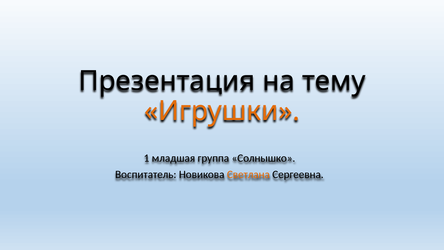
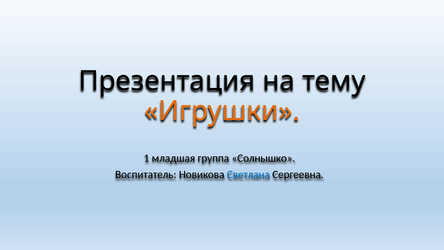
Светлана colour: orange -> blue
